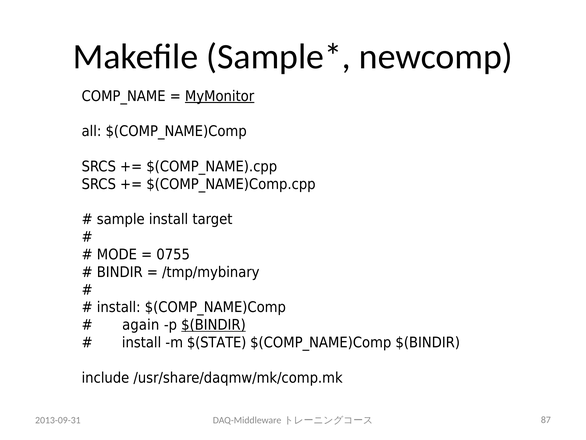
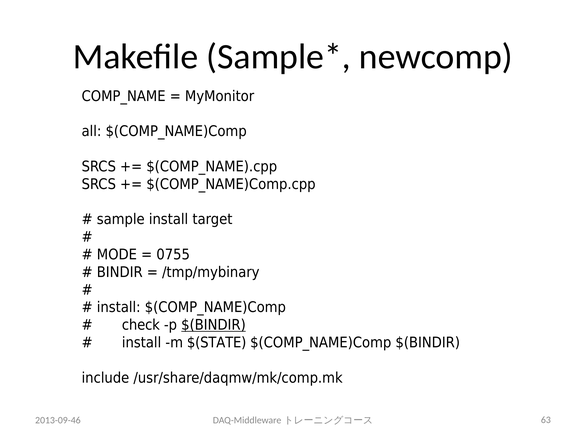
MyMonitor underline: present -> none
again: again -> check
2013-09-31: 2013-09-31 -> 2013-09-46
87: 87 -> 63
